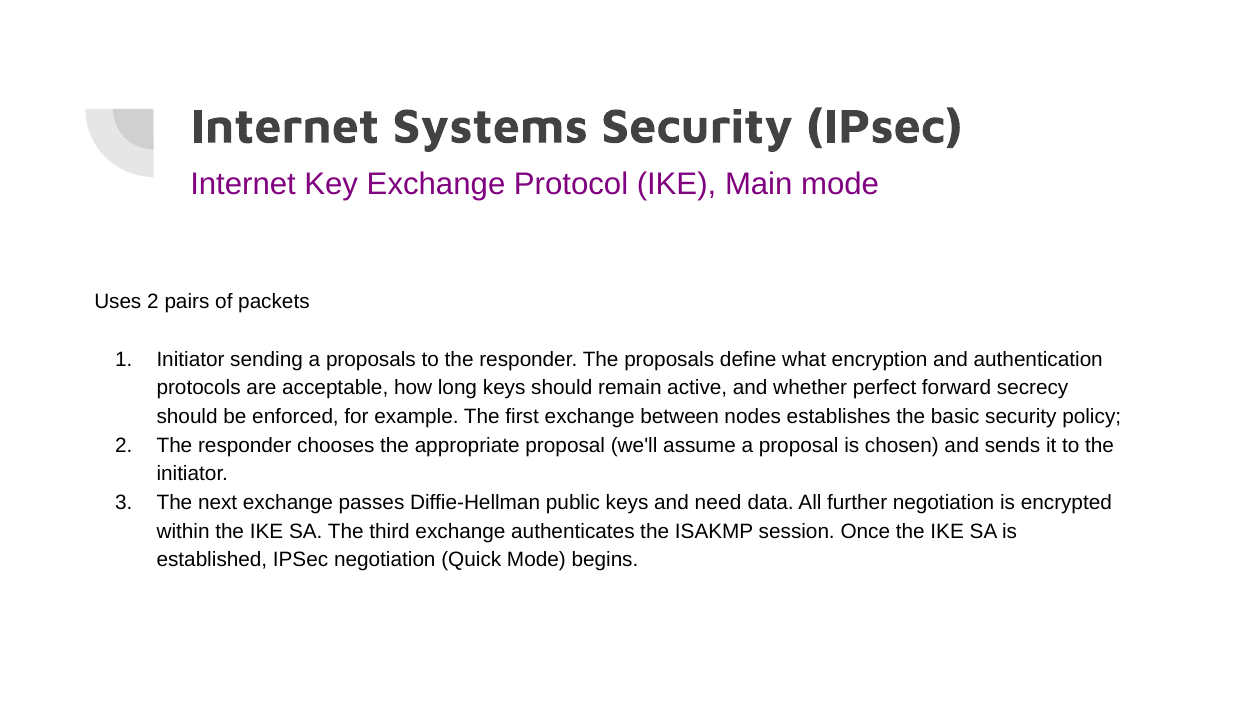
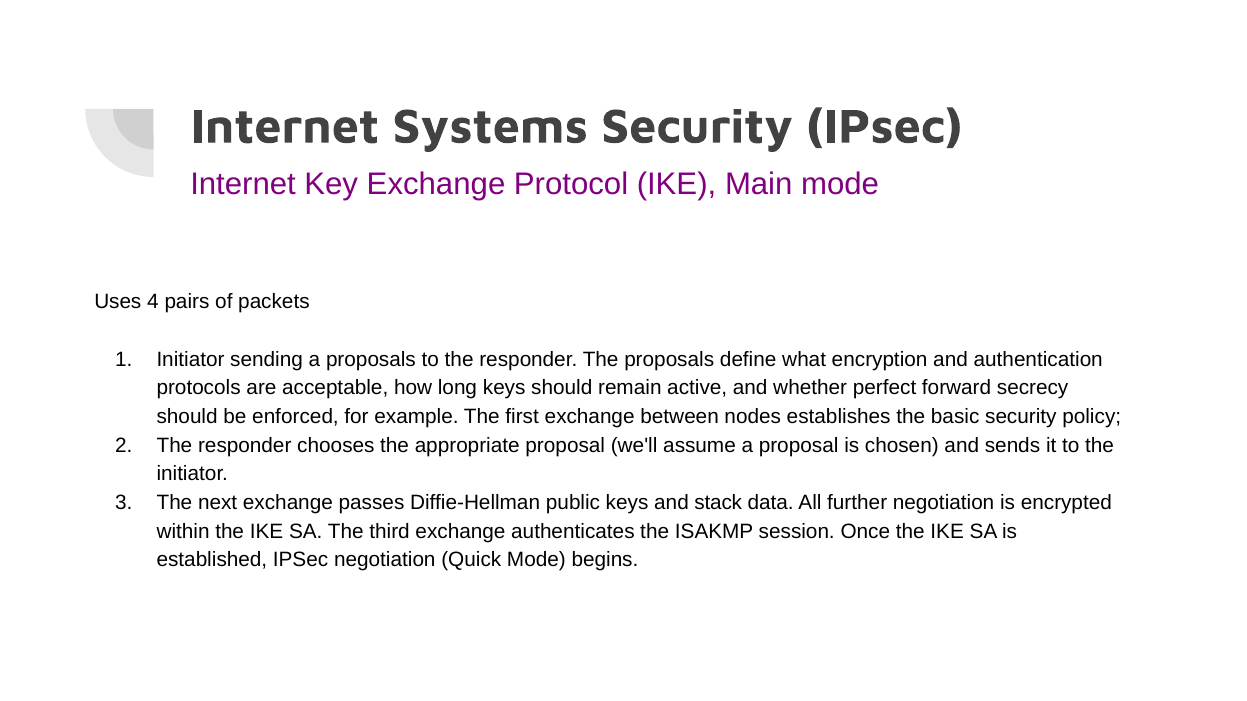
Uses 2: 2 -> 4
need: need -> stack
